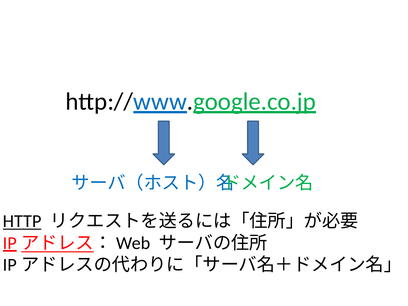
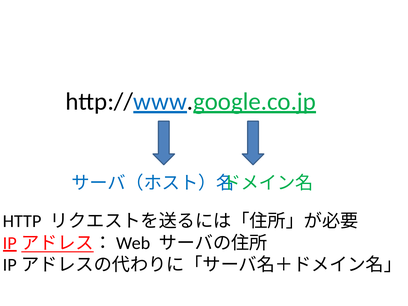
HTTP underline: present -> none
